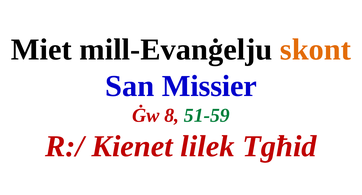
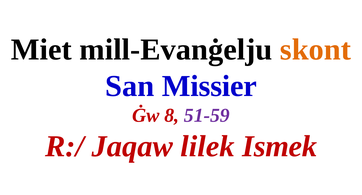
51-59 colour: green -> purple
Kienet: Kienet -> Jaqaw
Tgħid: Tgħid -> Ismek
